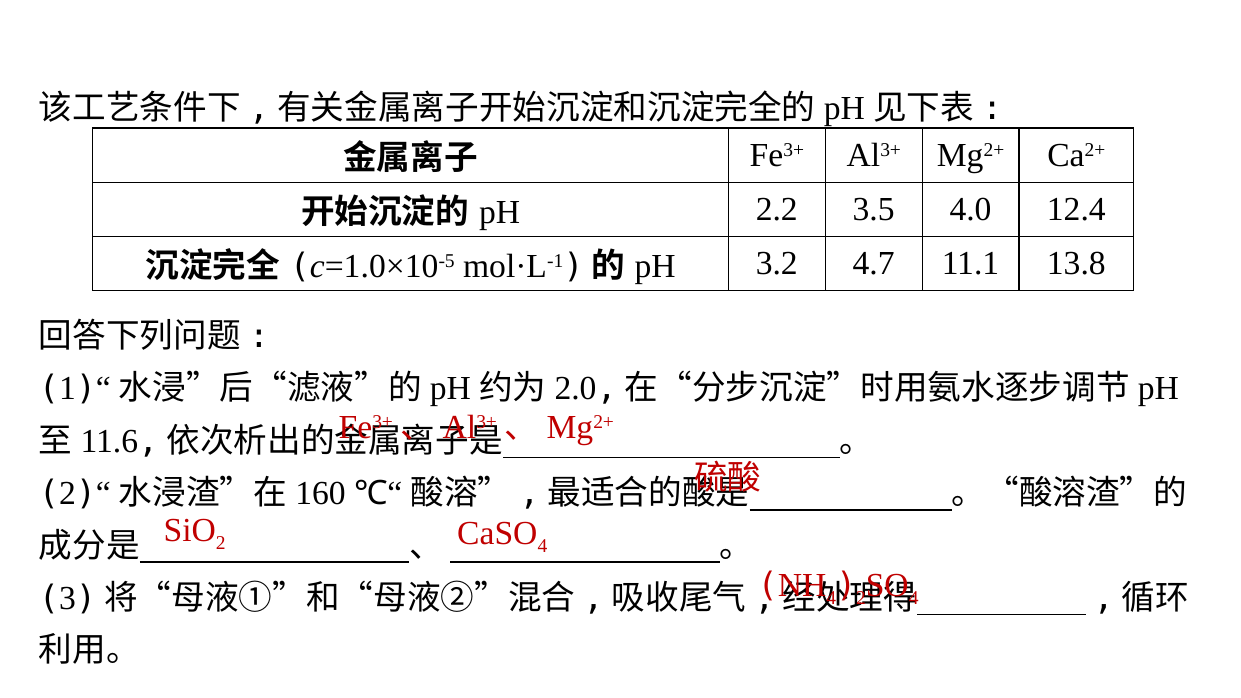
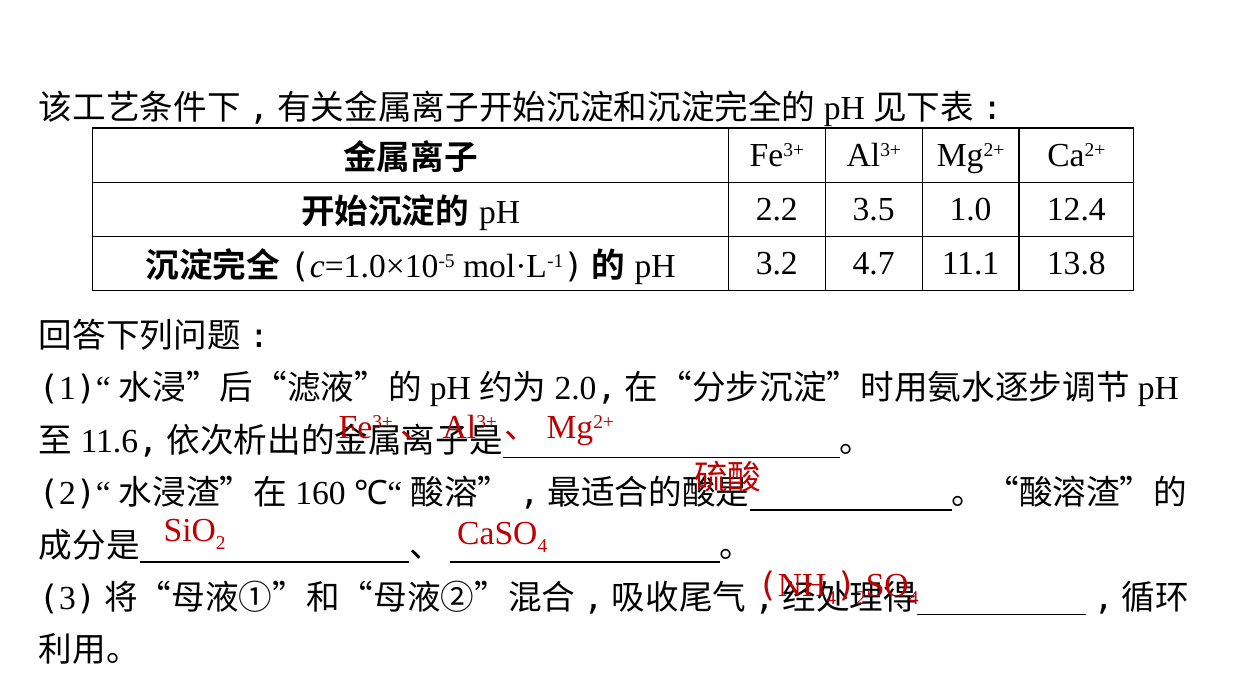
4.0: 4.0 -> 1.0
